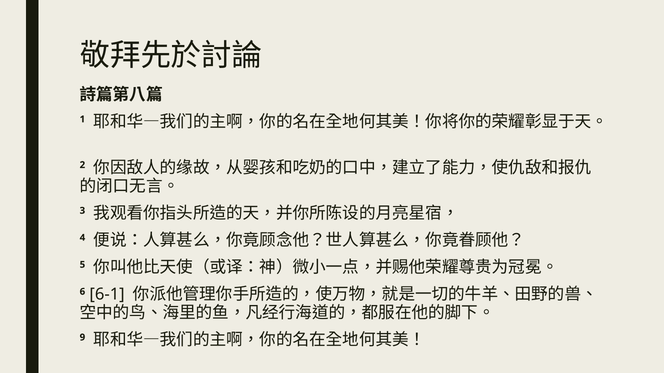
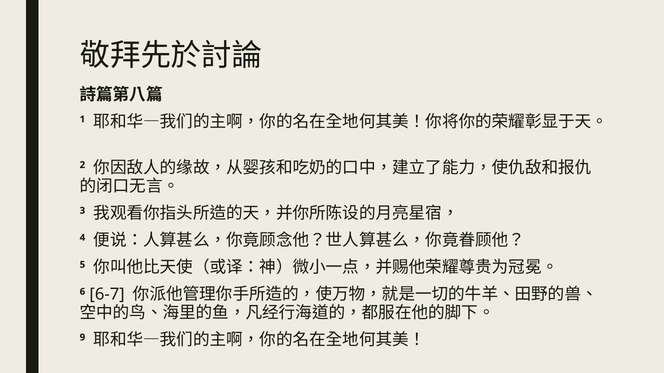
6-1: 6-1 -> 6-7
